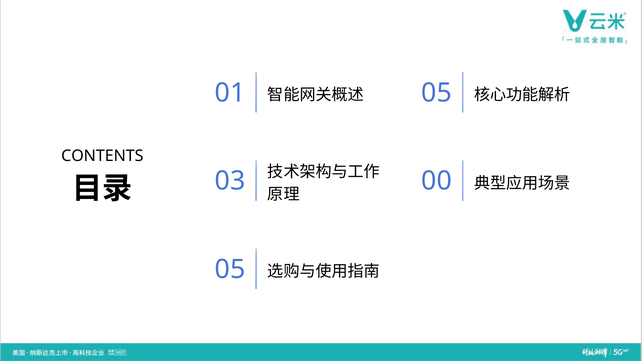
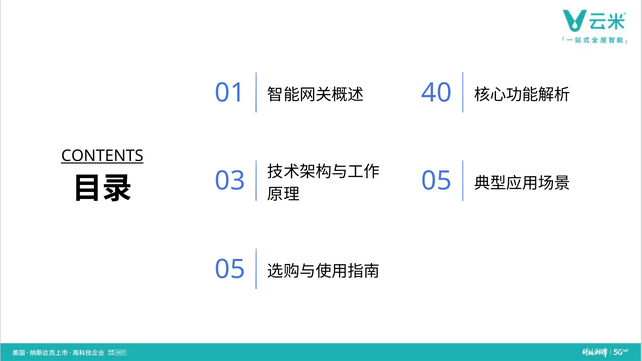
05 at (437, 93): 05 -> 40
CONTENTS underline: none -> present
00 at (437, 181): 00 -> 05
